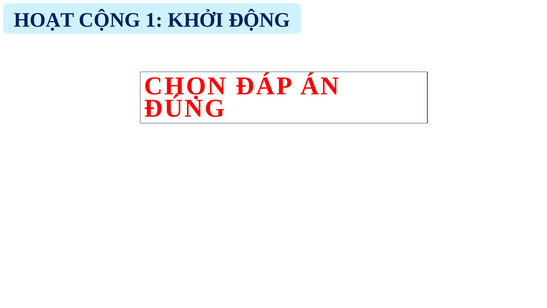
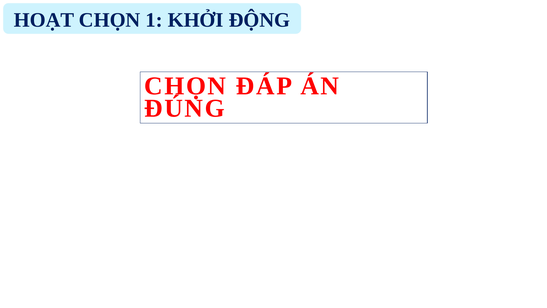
HOẠT CỘNG: CỘNG -> CHỌN
